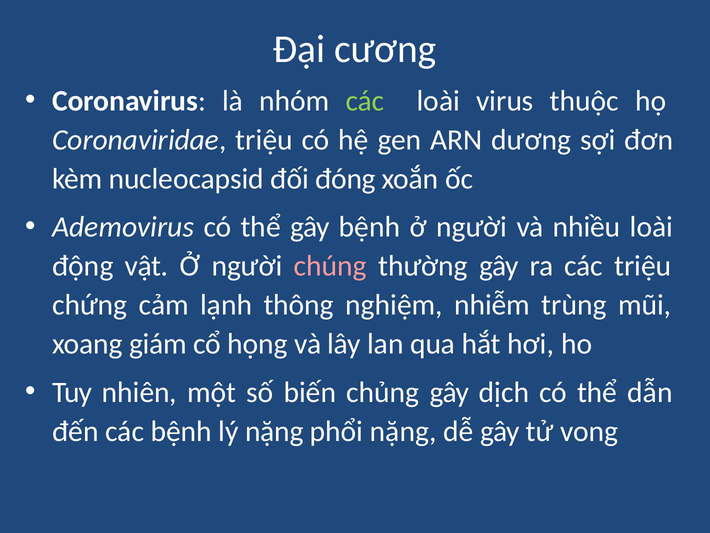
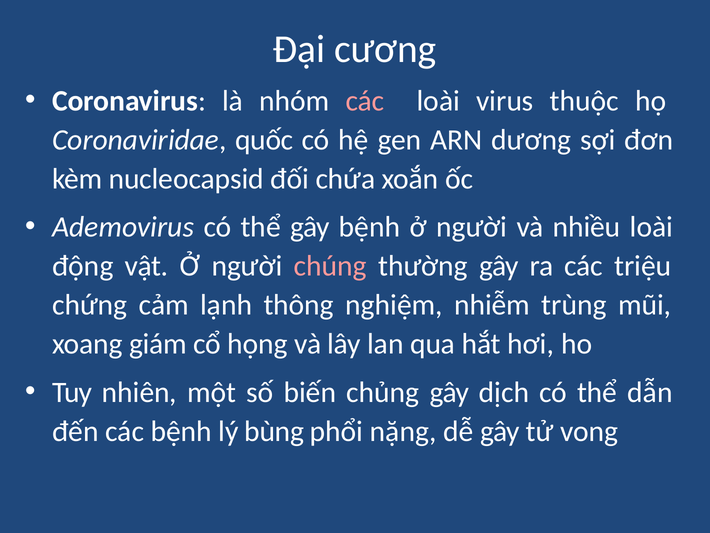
các at (365, 101) colour: light green -> pink
Coronaviridae triệu: triệu -> quốc
đóng: đóng -> chứa
lý nặng: nặng -> bùng
